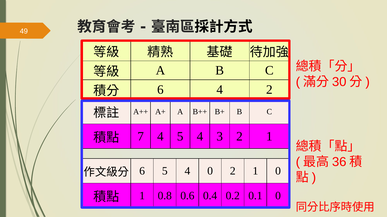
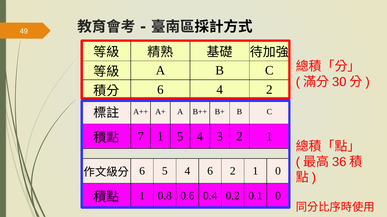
7 4: 4 -> 1
4 0: 0 -> 6
